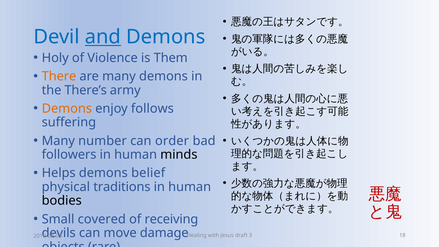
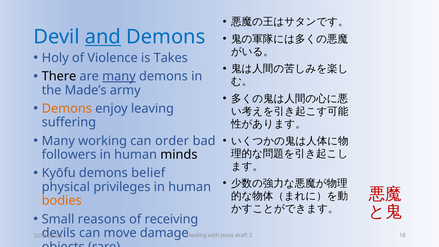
Them: Them -> Takes
There colour: orange -> black
many at (119, 76) underline: none -> present
There’s: There’s -> Made’s
follows: follows -> leaving
number: number -> working
Helps: Helps -> Kyōfu
traditions: traditions -> privileges
bodies colour: black -> orange
covered: covered -> reasons
